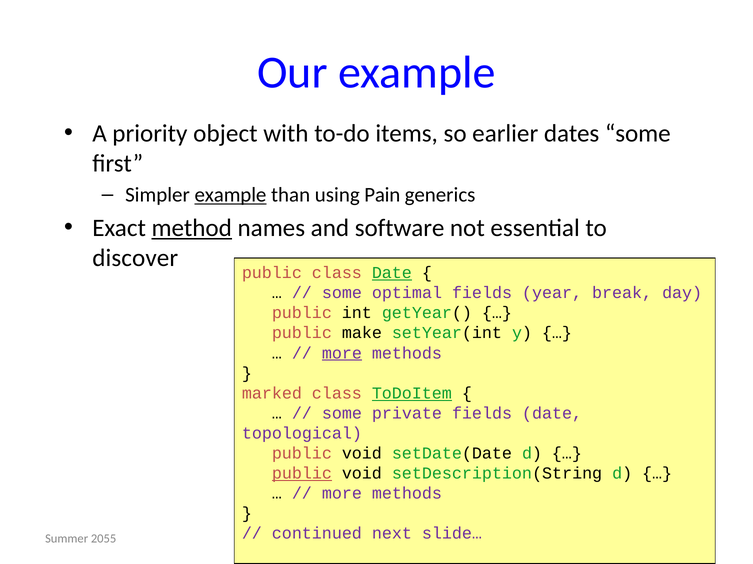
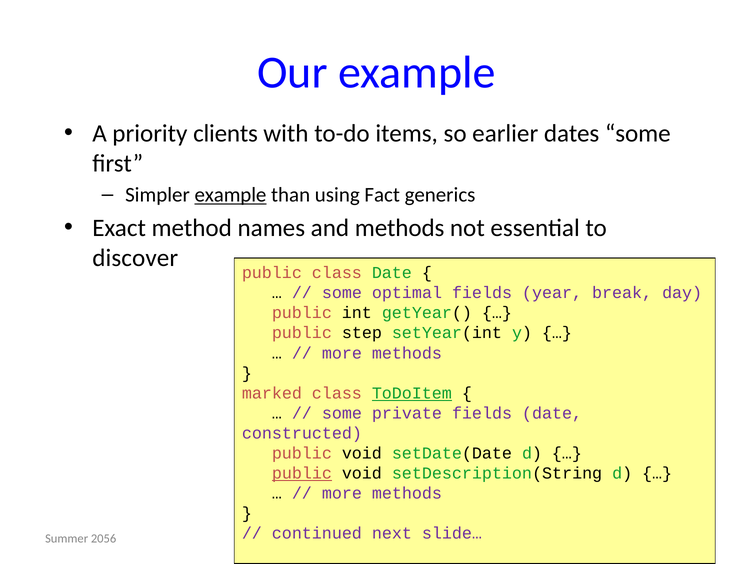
object: object -> clients
Pain: Pain -> Fact
method underline: present -> none
and software: software -> methods
Date at (392, 273) underline: present -> none
make: make -> step
more at (342, 353) underline: present -> none
topological: topological -> constructed
2055: 2055 -> 2056
